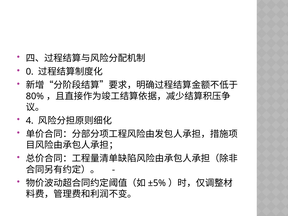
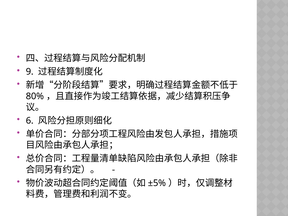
0: 0 -> 9
4: 4 -> 6
